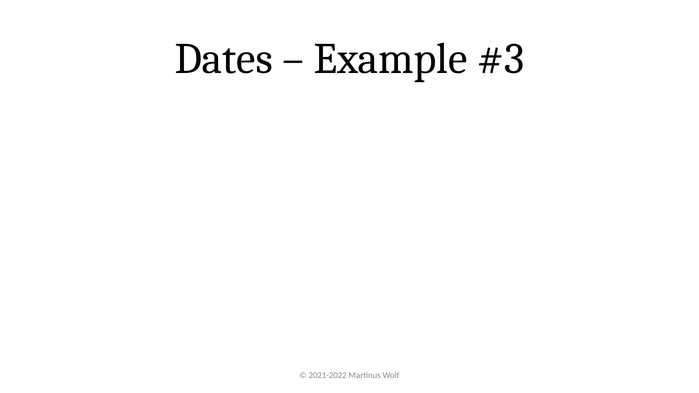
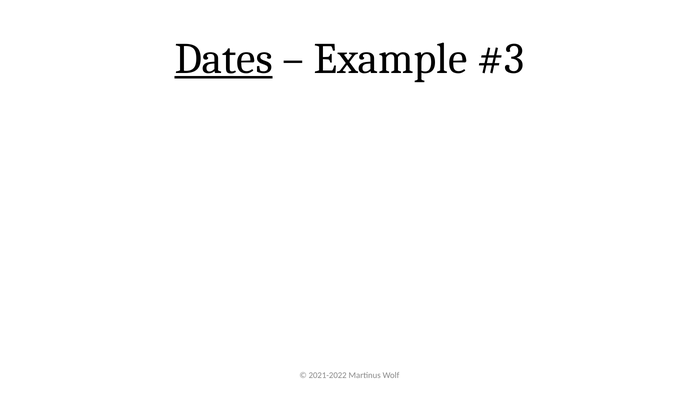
Dates underline: none -> present
